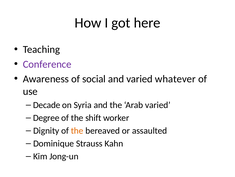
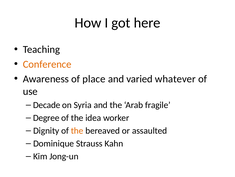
Conference colour: purple -> orange
social: social -> place
Arab varied: varied -> fragile
shift: shift -> idea
